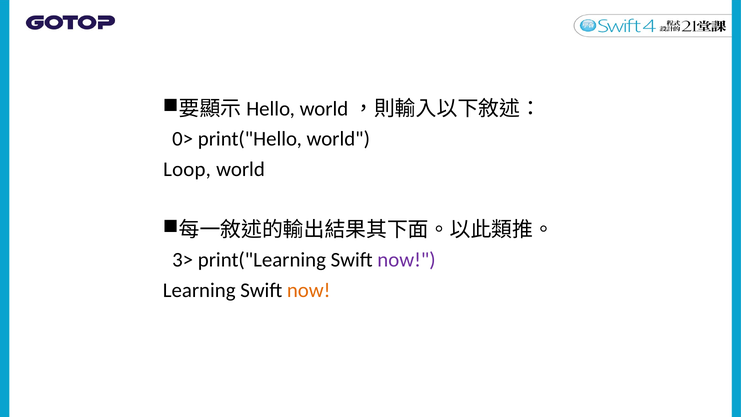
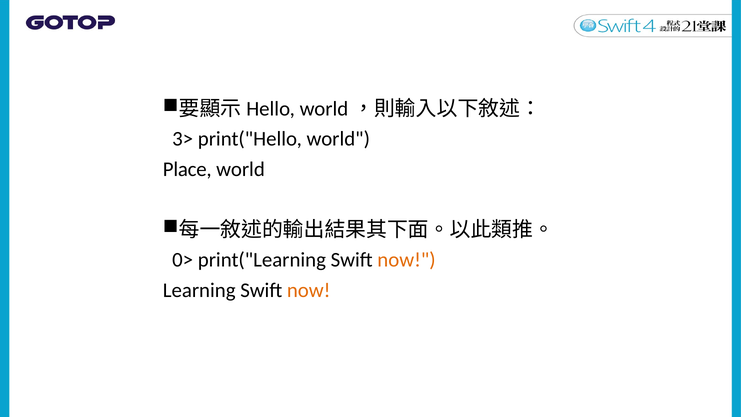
0>: 0> -> 3>
Loop: Loop -> Place
3>: 3> -> 0>
now at (406, 260) colour: purple -> orange
